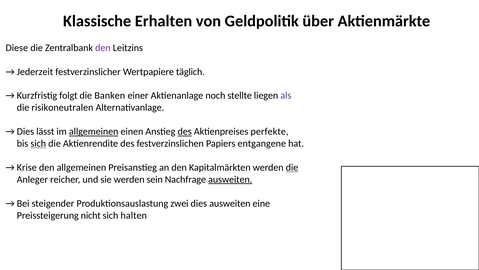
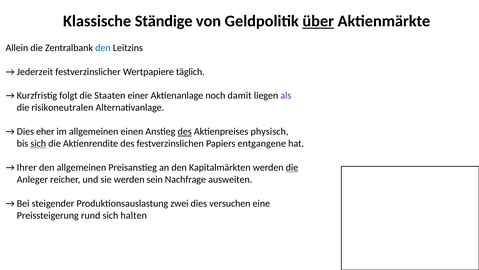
Erhalten: Erhalten -> Ständige
über underline: none -> present
Diese: Diese -> Allein
den at (103, 48) colour: purple -> blue
Banken: Banken -> Staaten
stellte: stellte -> damit
lässt: lässt -> eher
allgemeinen at (94, 131) underline: present -> none
perfekte: perfekte -> physisch
Krise: Krise -> Ihrer
ausweiten at (230, 179) underline: present -> none
dies ausweiten: ausweiten -> versuchen
nicht: nicht -> rund
